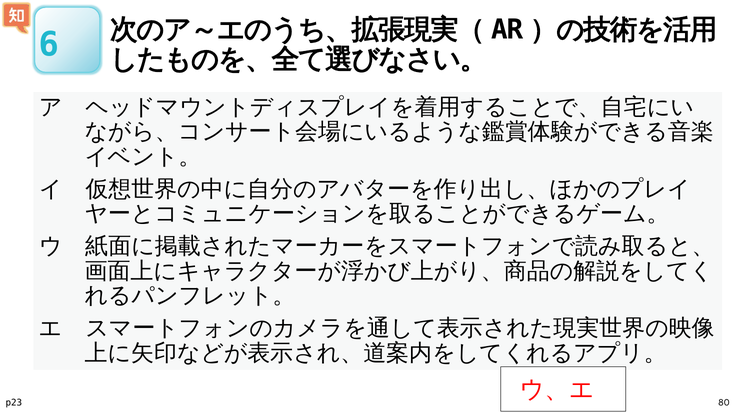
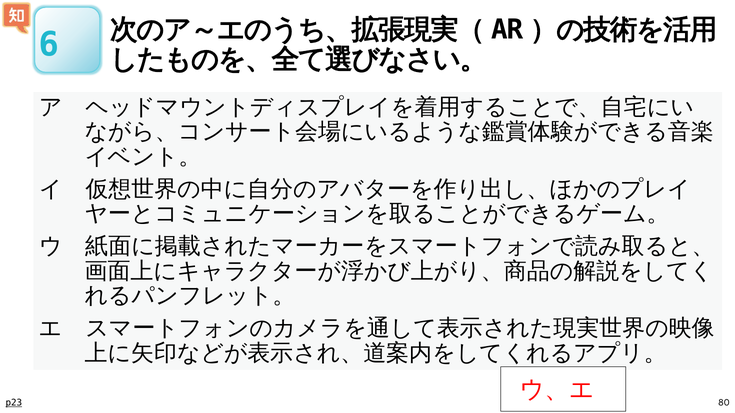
p23 underline: none -> present
